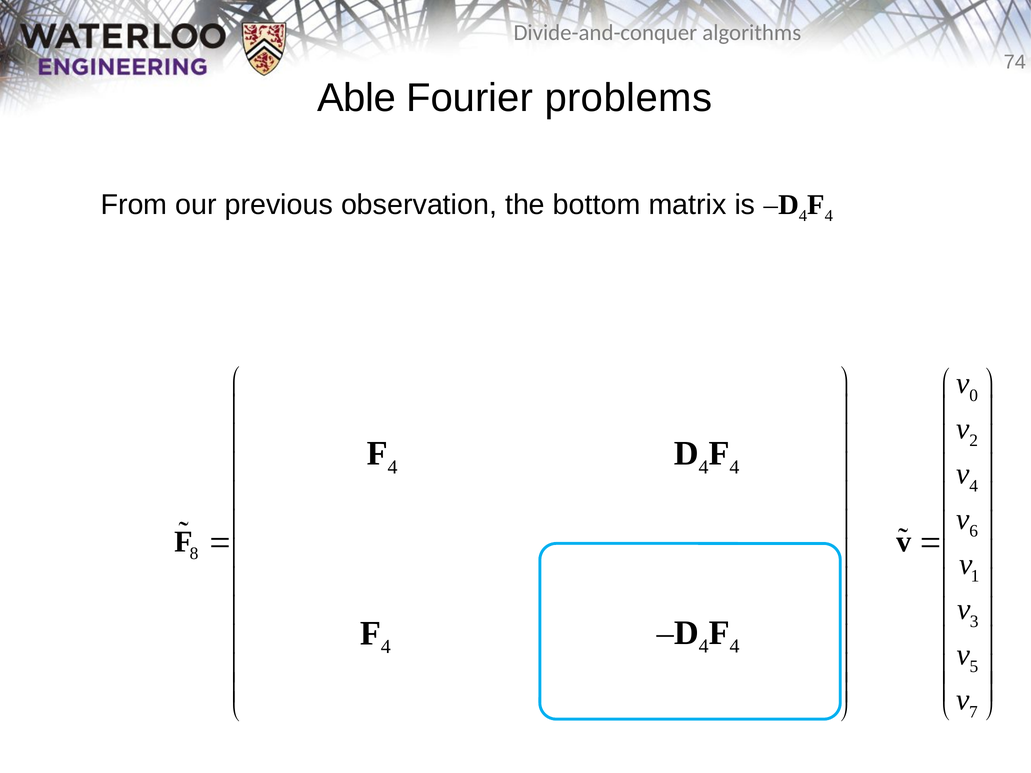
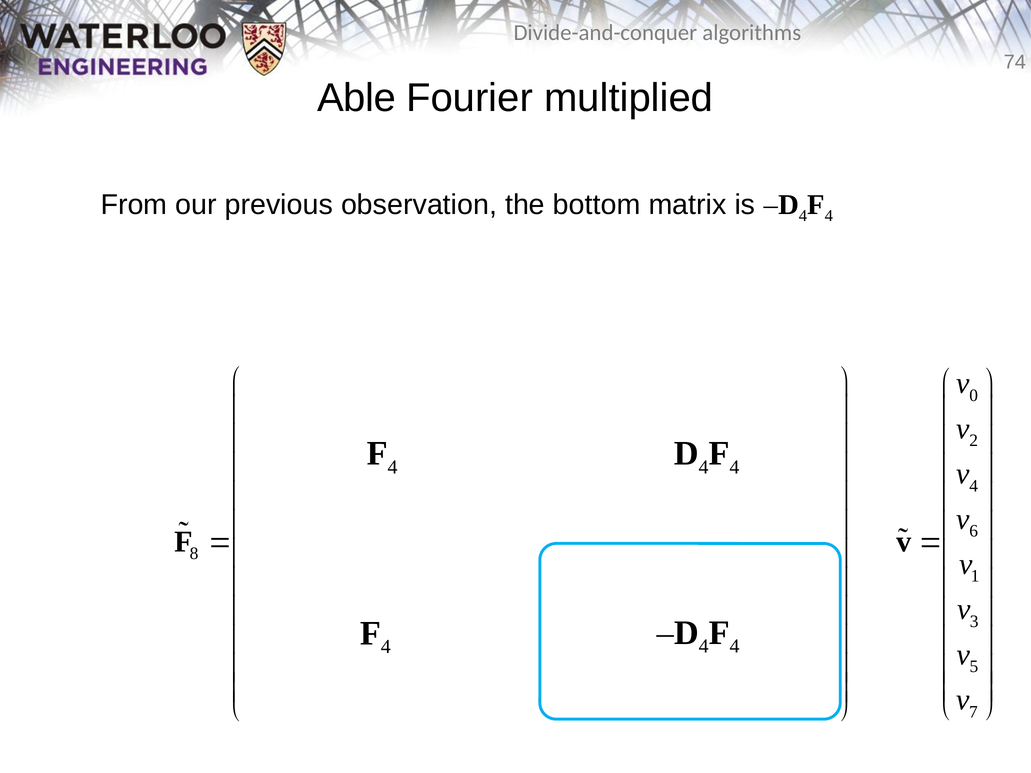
problems: problems -> multiplied
